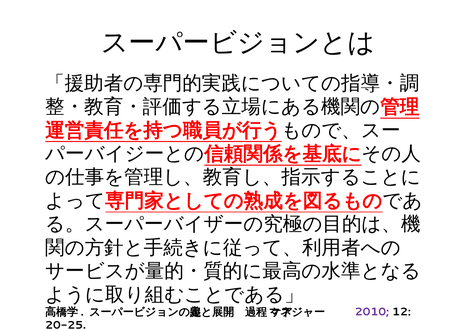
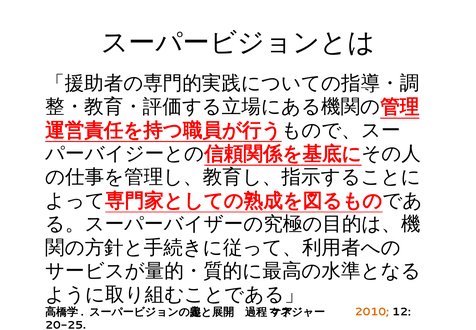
2010 colour: purple -> orange
